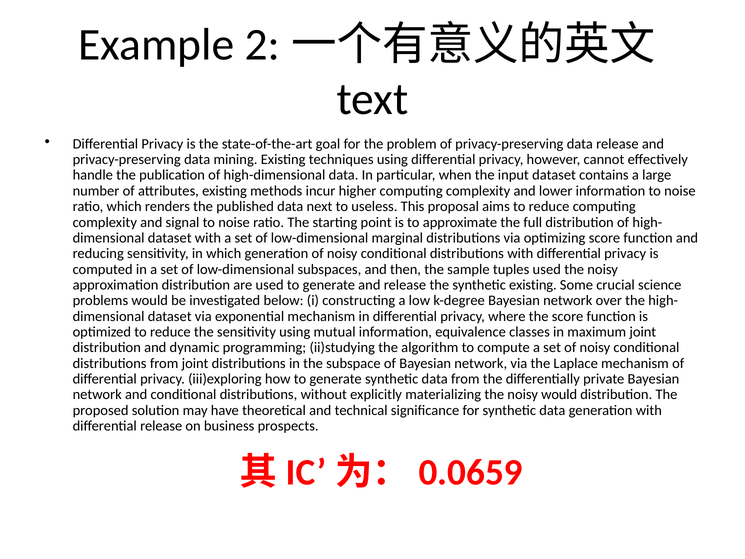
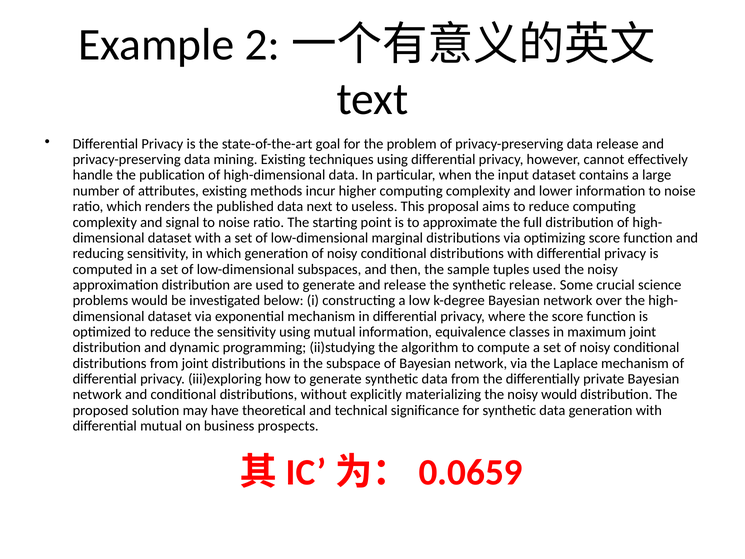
synthetic existing: existing -> release
differential release: release -> mutual
